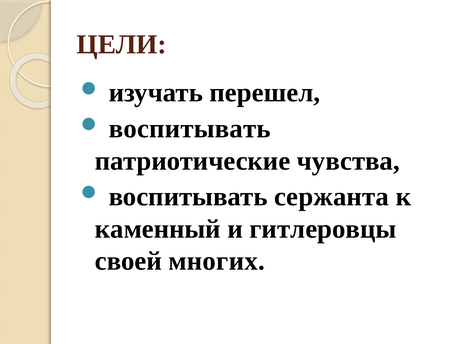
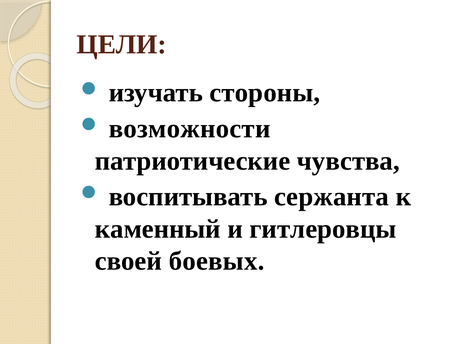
перешел: перешел -> стороны
воспитывать at (190, 129): воспитывать -> возможности
многих: многих -> боевых
